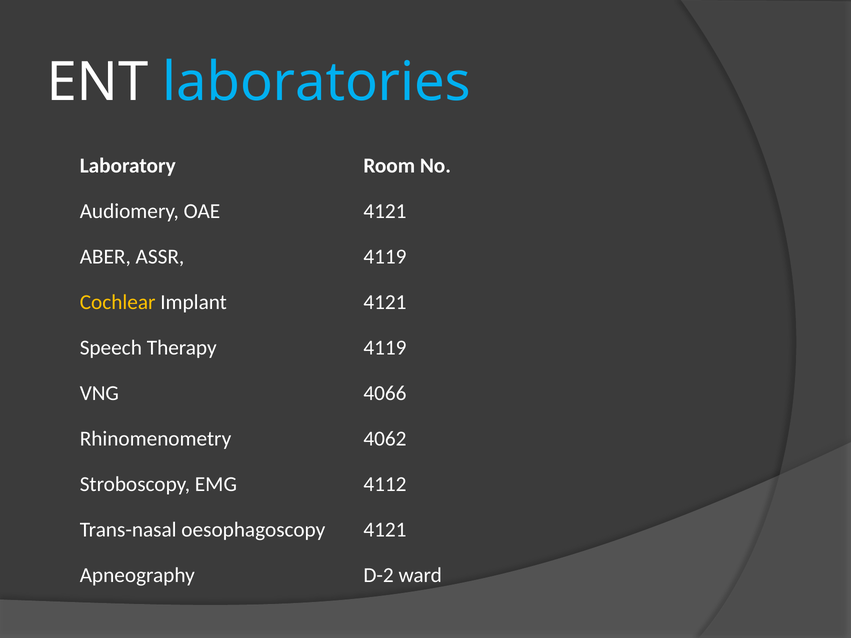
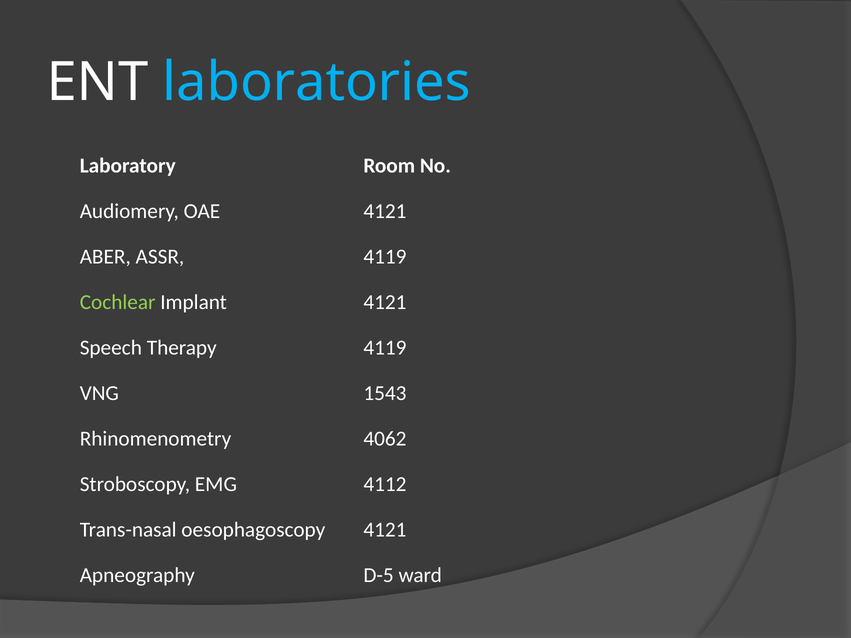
Cochlear colour: yellow -> light green
4066: 4066 -> 1543
D-2: D-2 -> D-5
